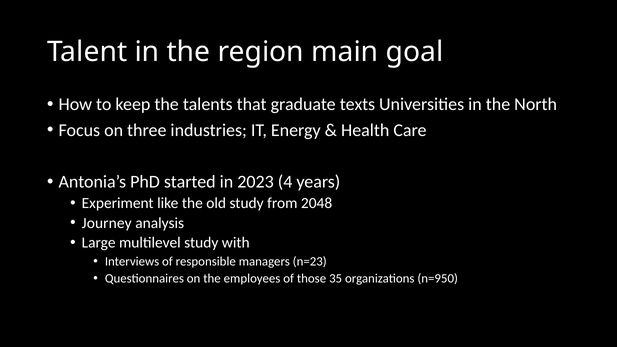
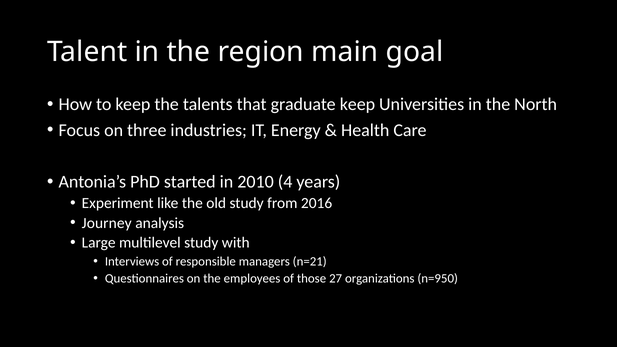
graduate texts: texts -> keep
2023: 2023 -> 2010
2048: 2048 -> 2016
n=23: n=23 -> n=21
35: 35 -> 27
